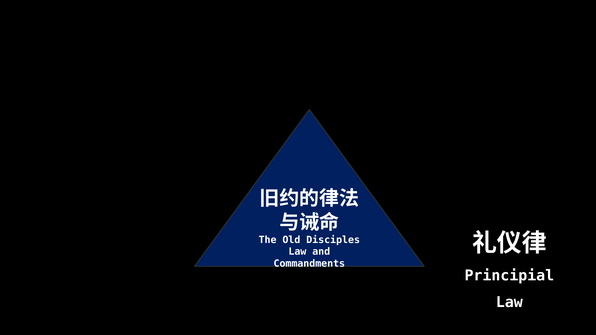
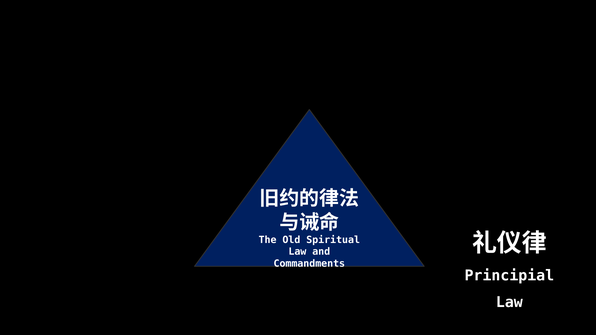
Disciples: Disciples -> Spiritual
